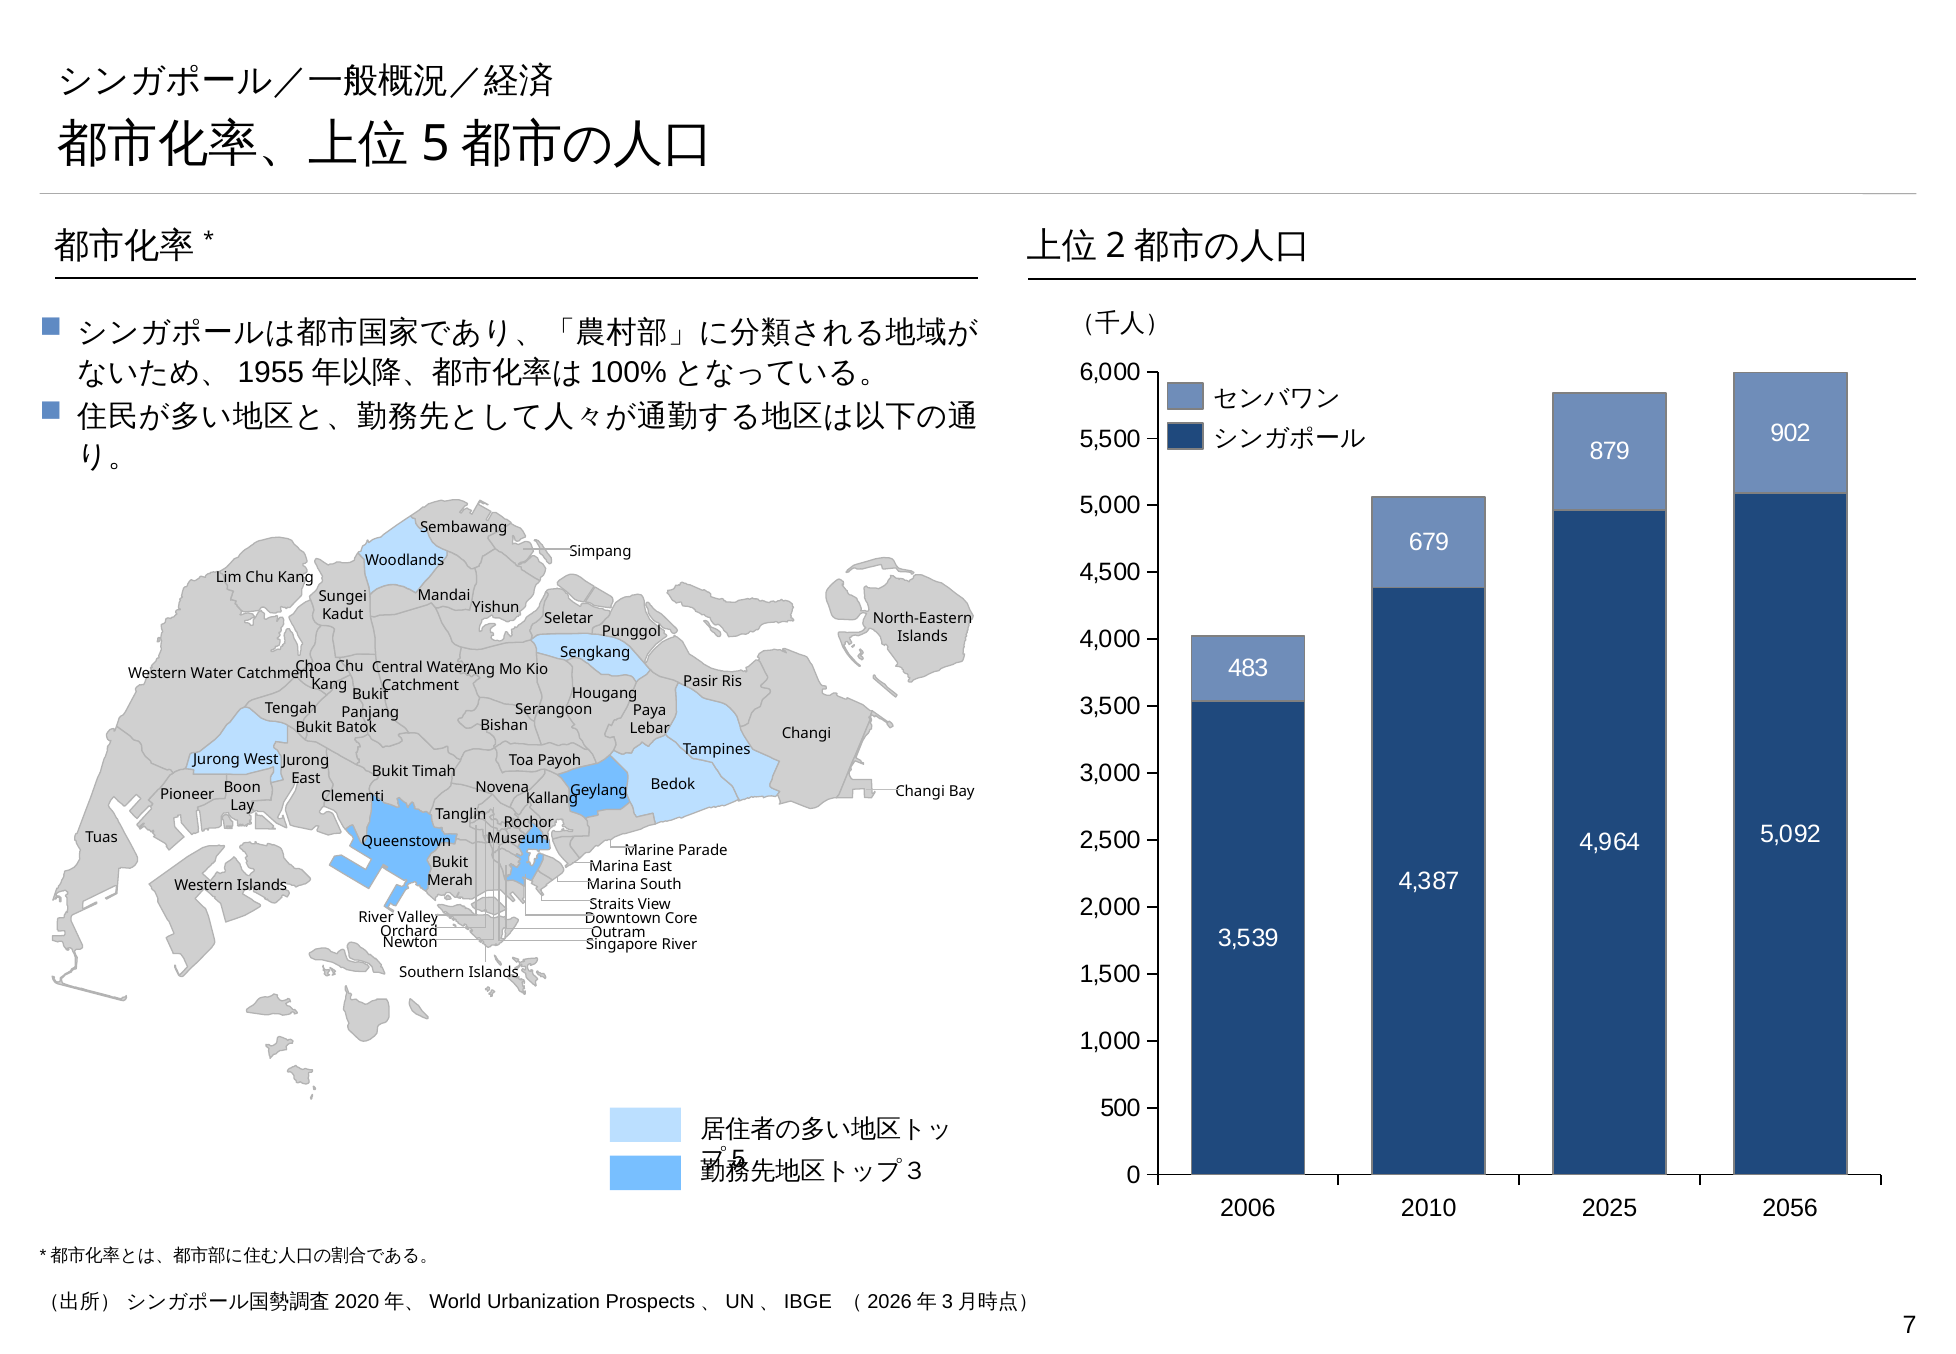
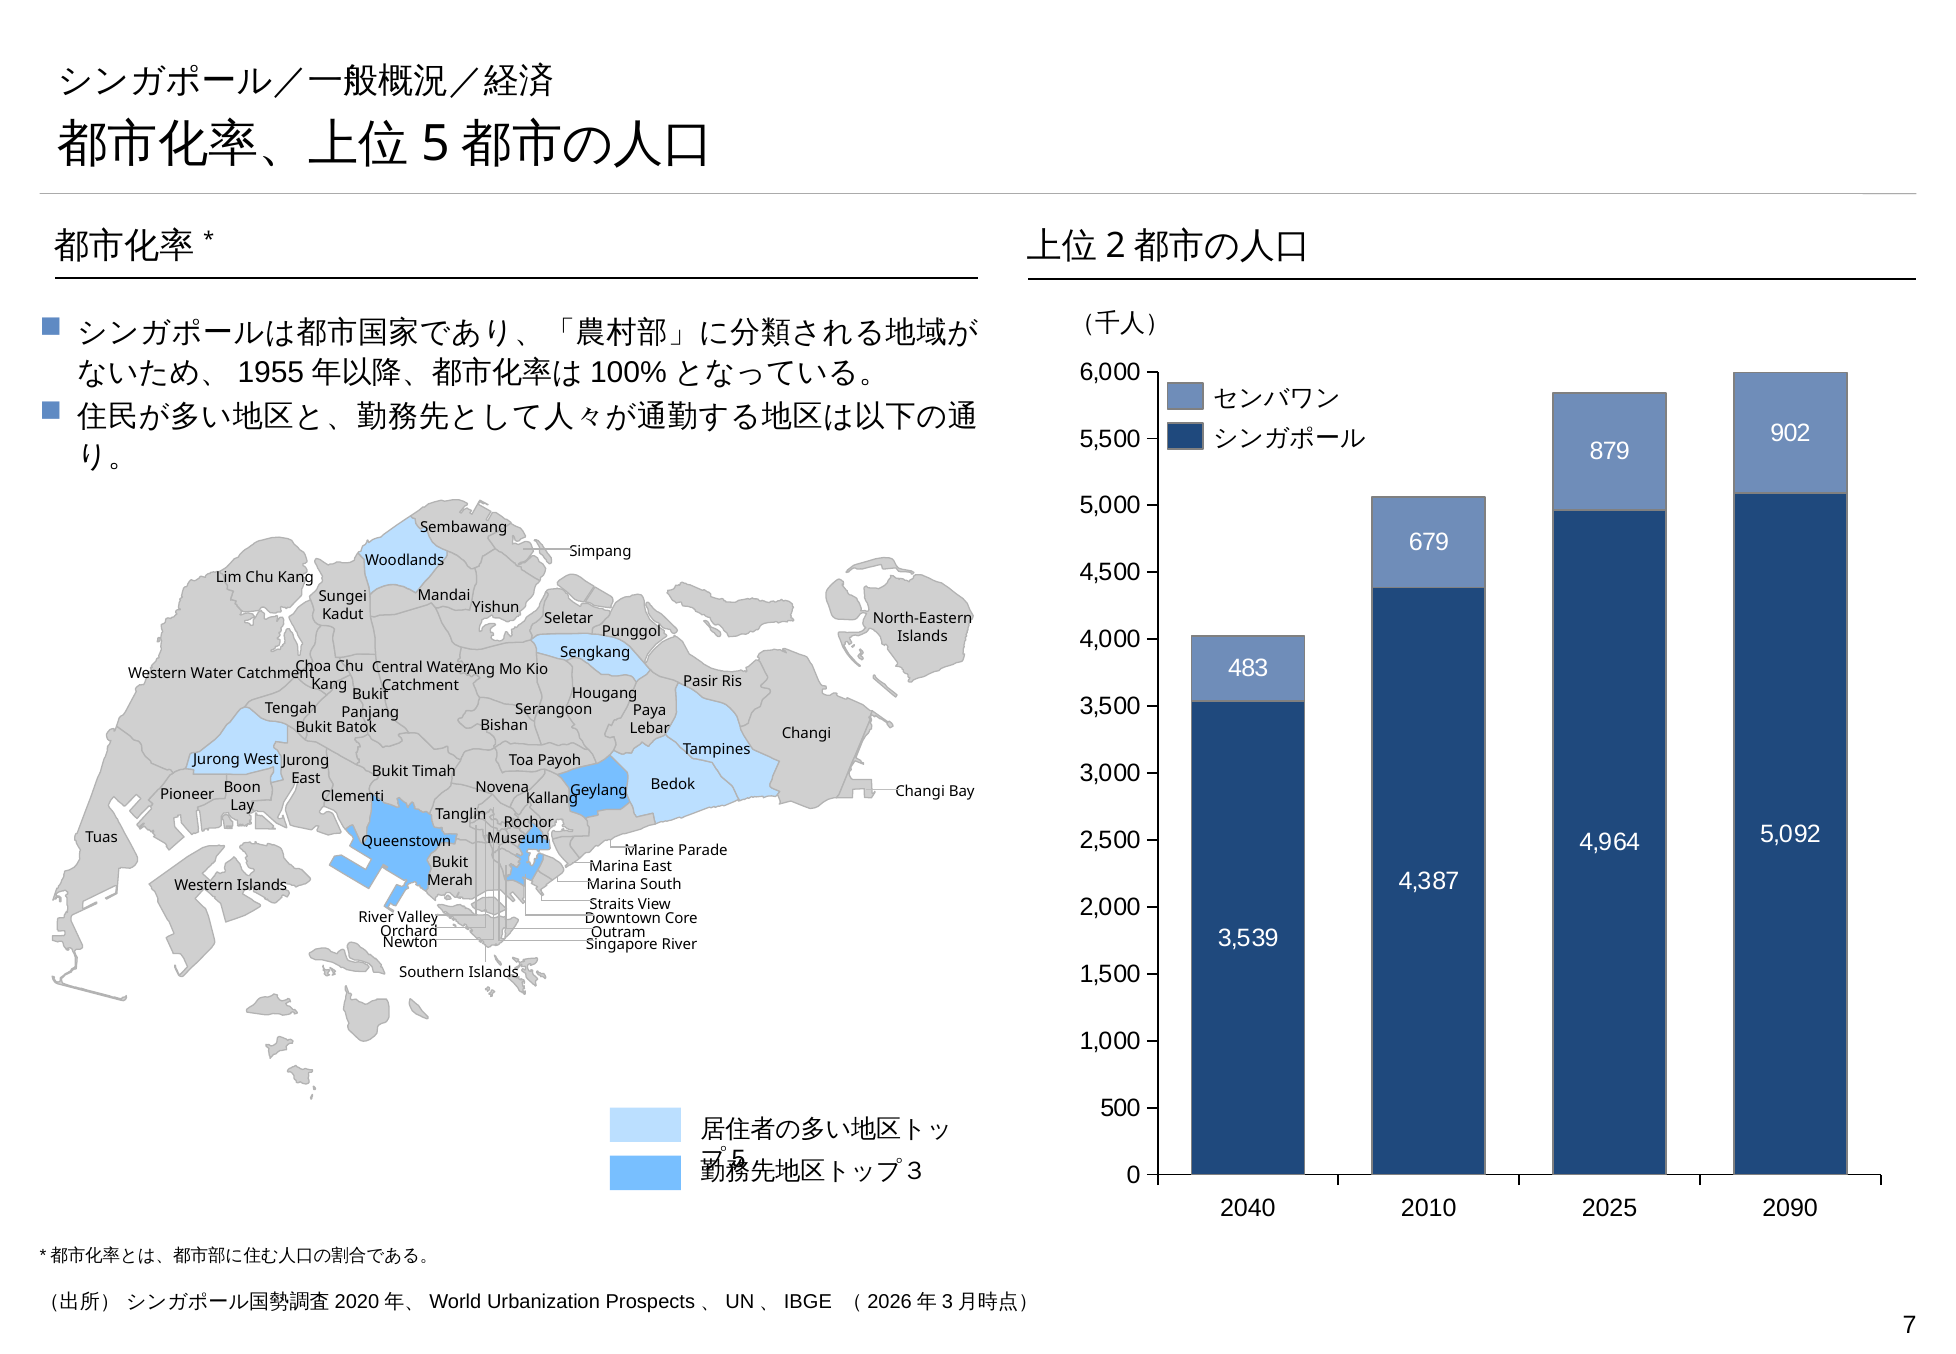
2006: 2006 -> 2040
2056: 2056 -> 2090
